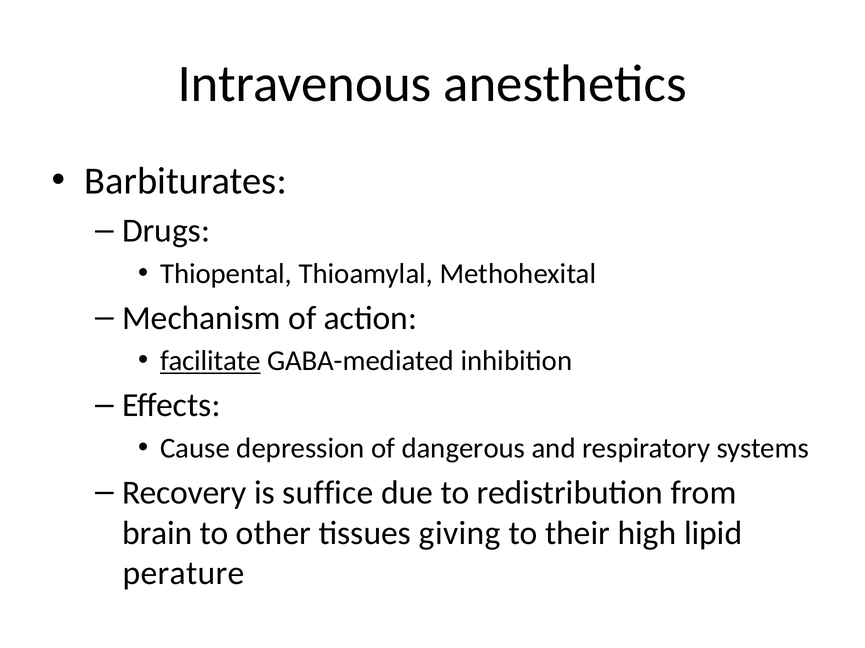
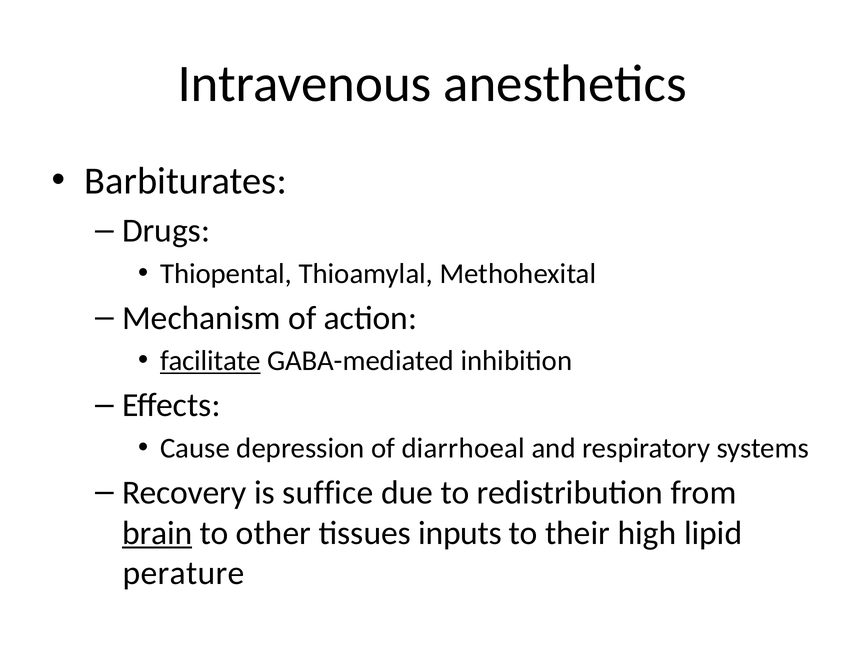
dangerous: dangerous -> diarrhoeal
brain underline: none -> present
giving: giving -> inputs
